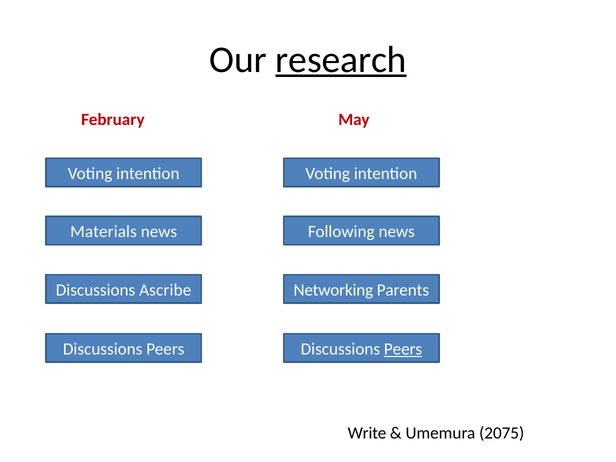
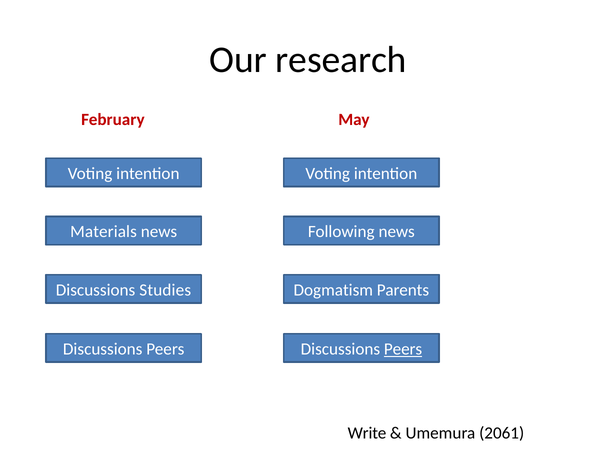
research underline: present -> none
Ascribe: Ascribe -> Studies
Networking: Networking -> Dogmatism
2075: 2075 -> 2061
